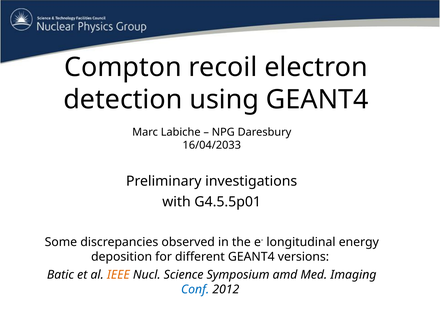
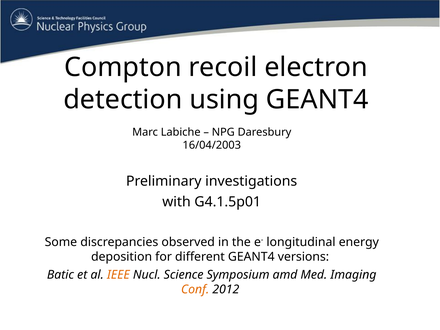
16/04/2033: 16/04/2033 -> 16/04/2003
G4.5.5p01: G4.5.5p01 -> G4.1.5p01
Conf colour: blue -> orange
